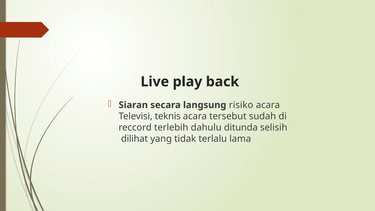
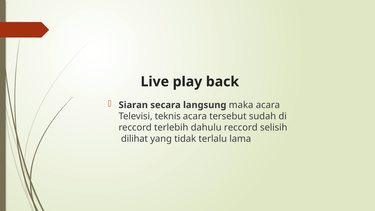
risiko: risiko -> maka
dahulu ditunda: ditunda -> reccord
